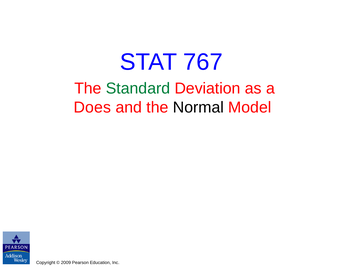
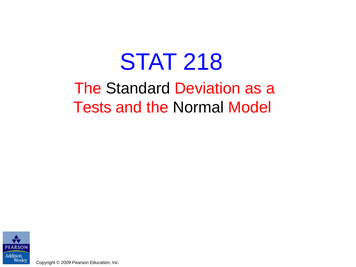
767: 767 -> 218
Standard colour: green -> black
Does: Does -> Tests
